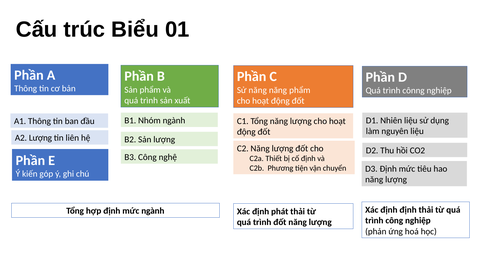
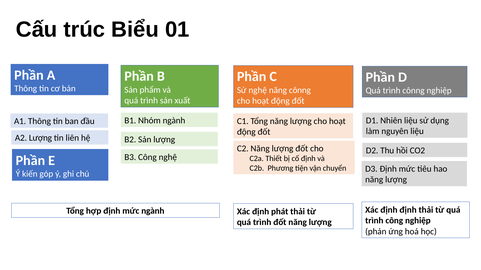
Sử năng: năng -> nghệ
năng phẩm: phẩm -> cônng
